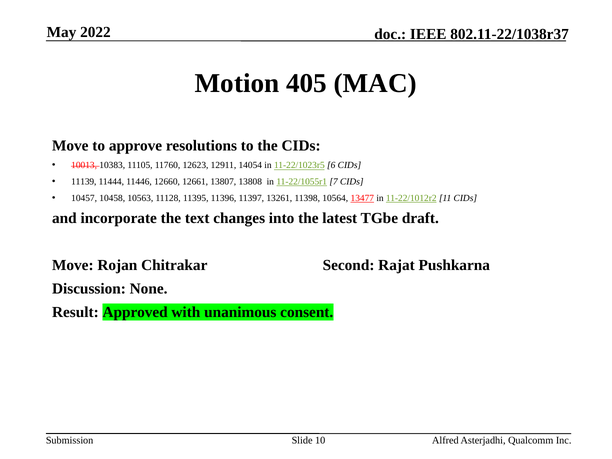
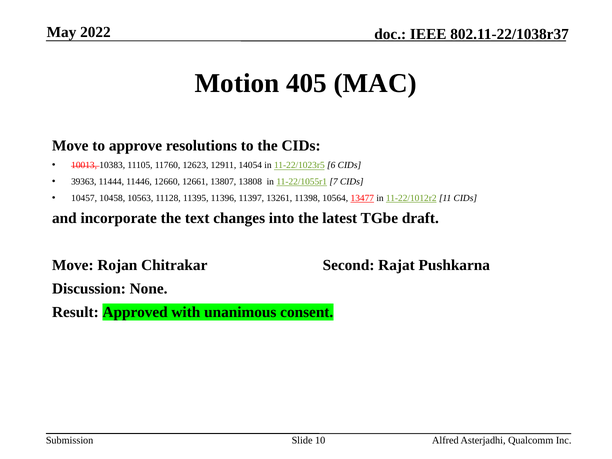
11139: 11139 -> 39363
